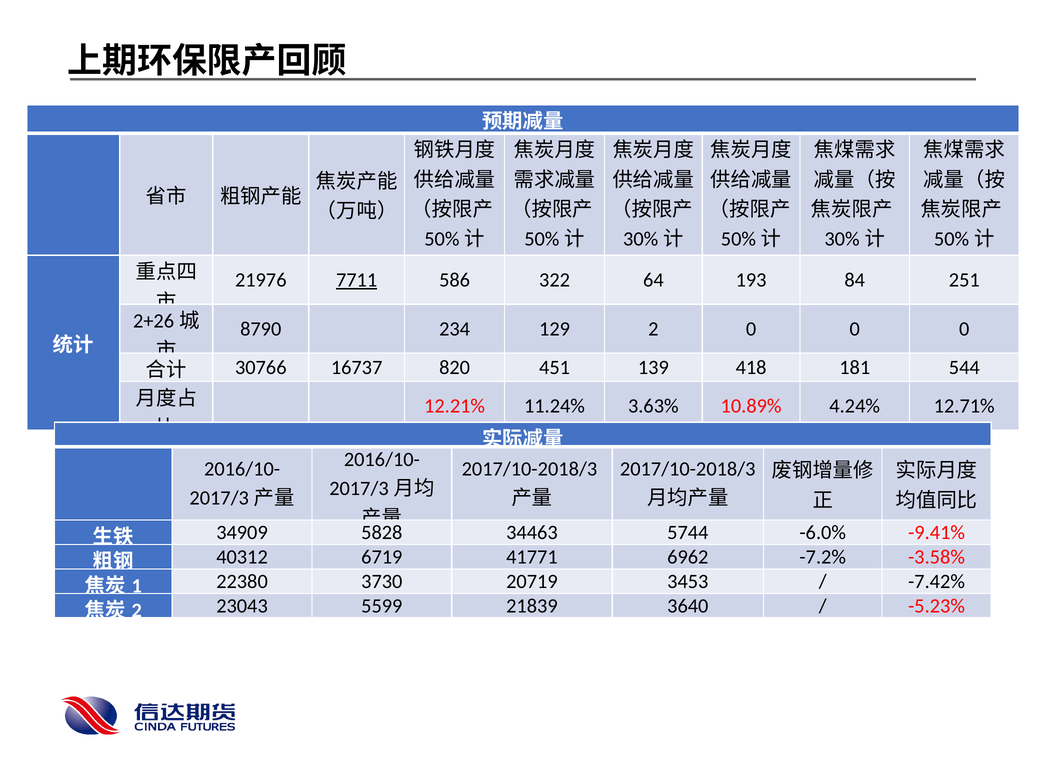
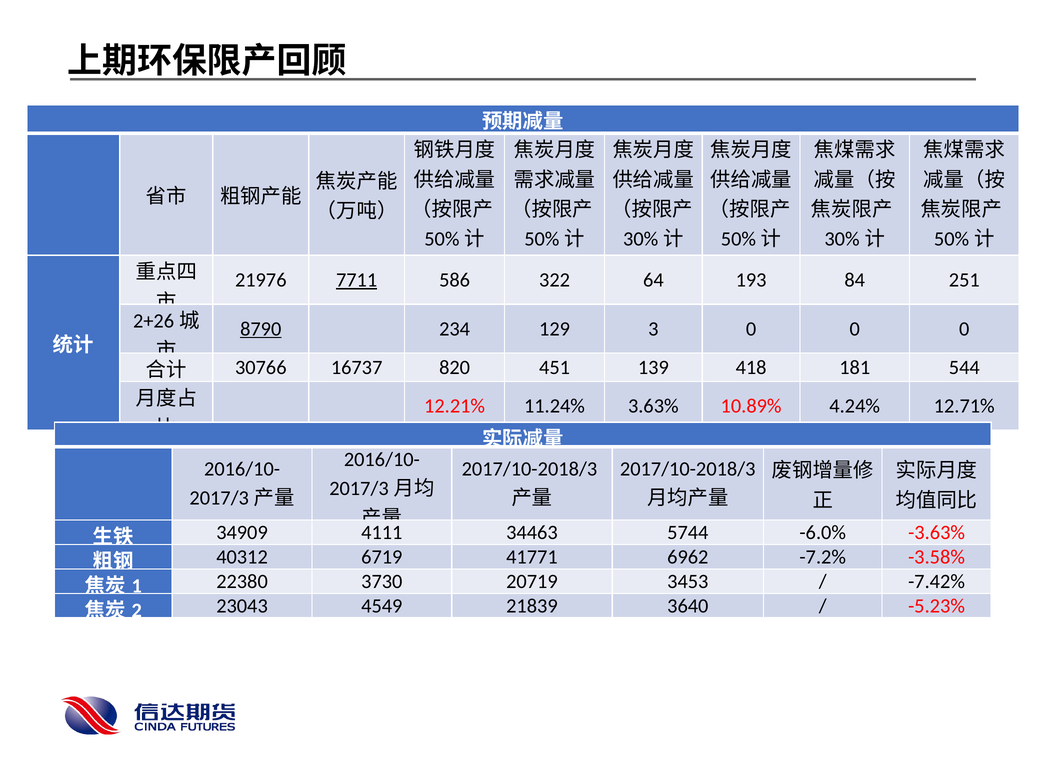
8790 underline: none -> present
129 2: 2 -> 3
5828: 5828 -> 4111
-9.41%: -9.41% -> -3.63%
5599: 5599 -> 4549
